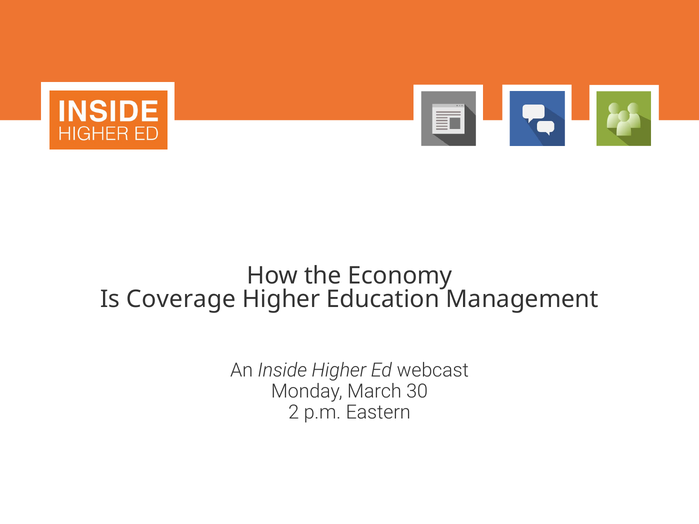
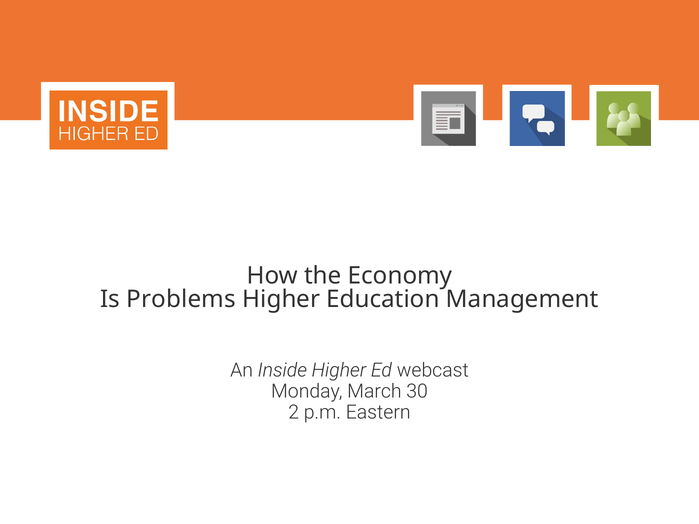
Coverage: Coverage -> Problems
